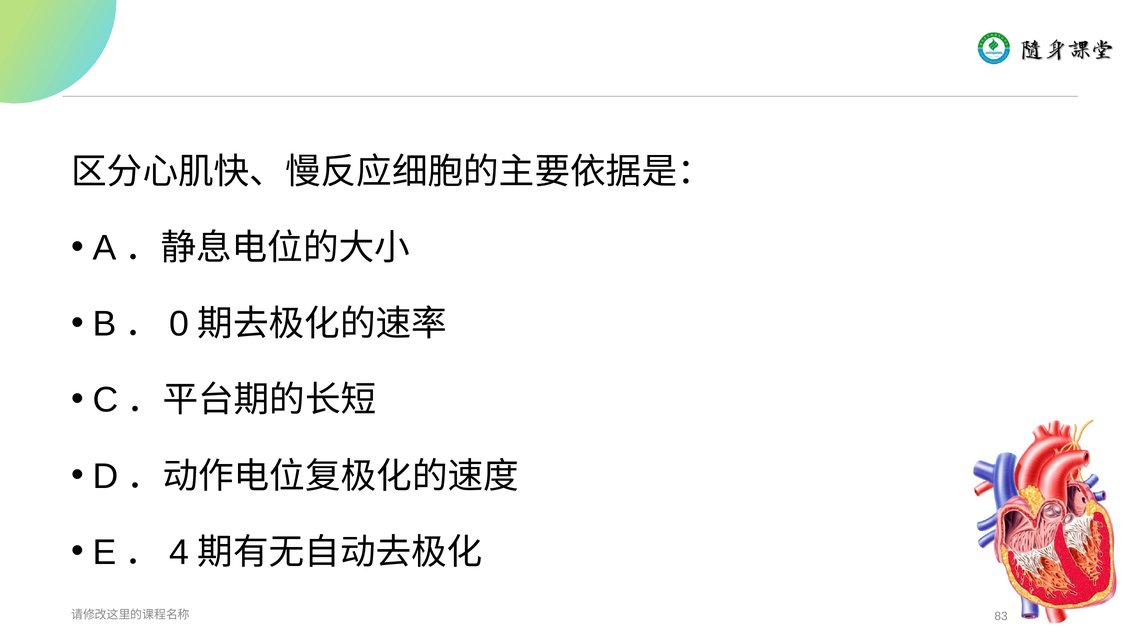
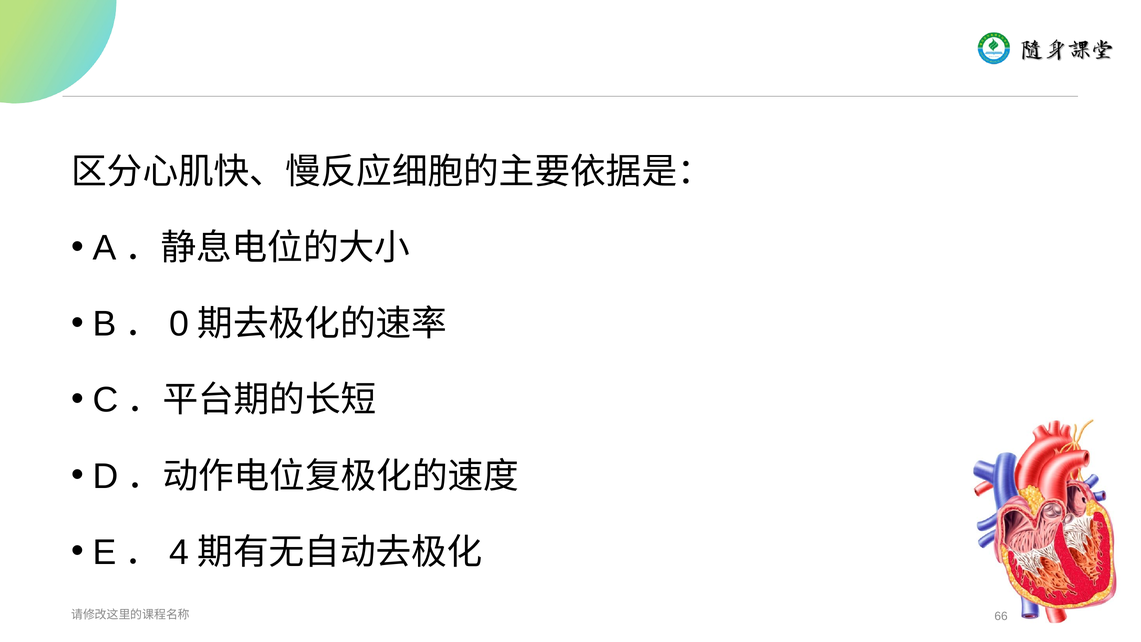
83: 83 -> 66
